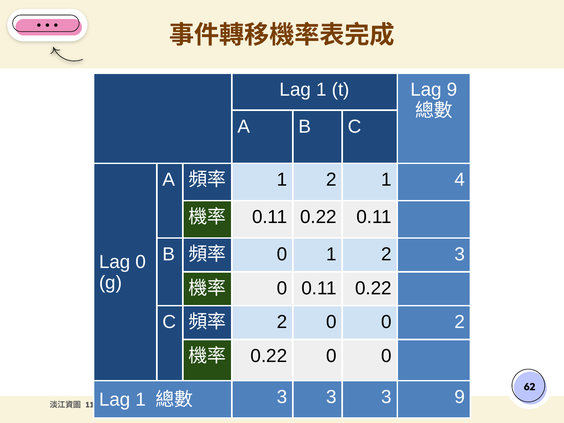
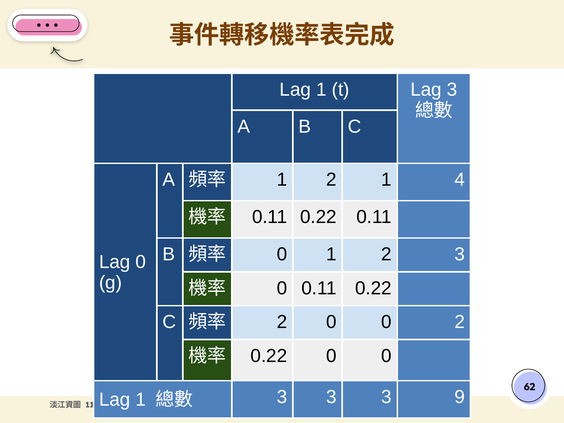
Lag 9: 9 -> 3
